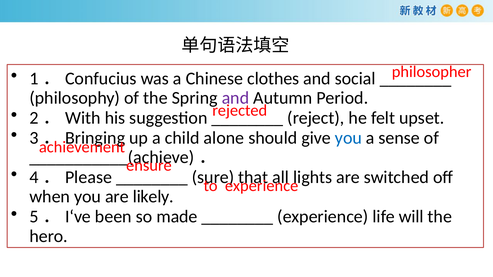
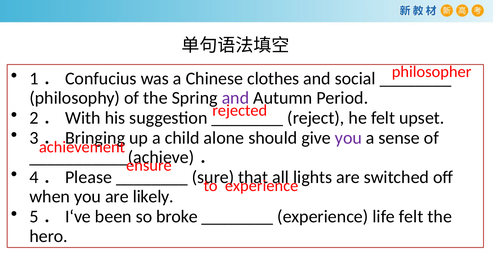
you at (348, 138) colour: blue -> purple
made: made -> broke
life will: will -> felt
